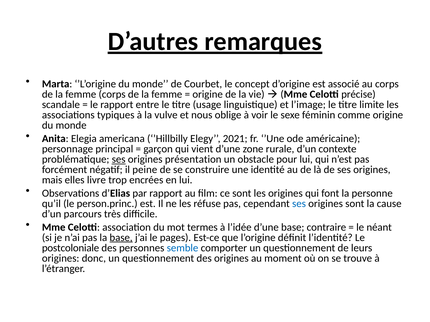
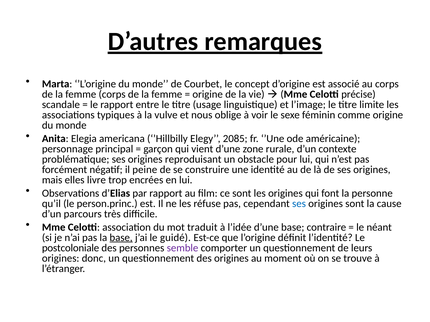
2021: 2021 -> 2085
ses at (119, 160) underline: present -> none
présentation: présentation -> reproduisant
termes: termes -> traduit
pages: pages -> guidé
semble colour: blue -> purple
